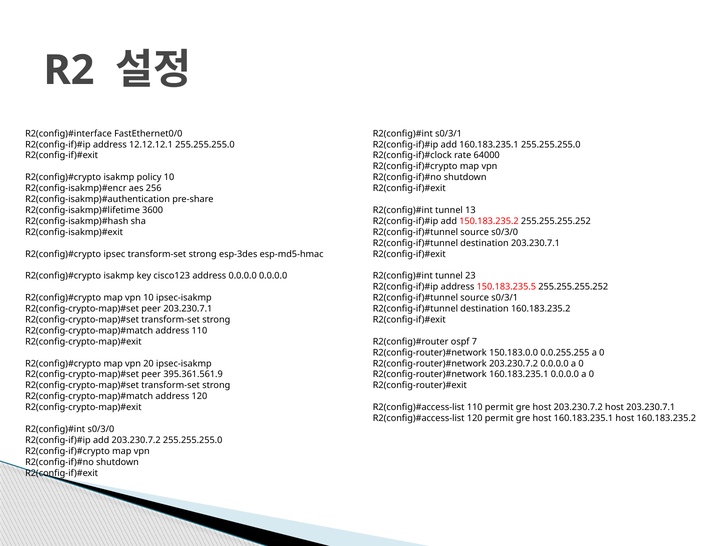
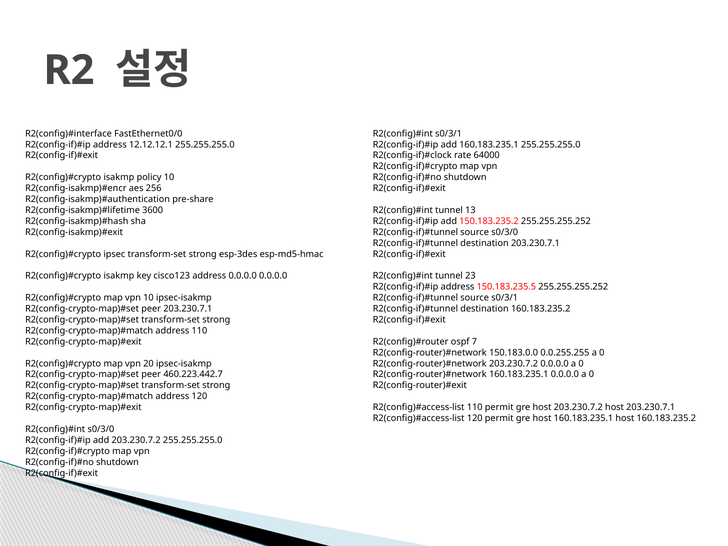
395.361.561.9: 395.361.561.9 -> 460.223.442.7
